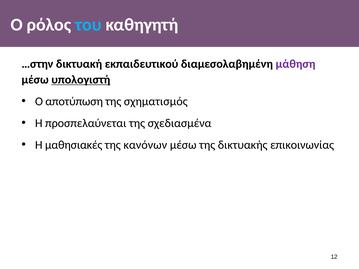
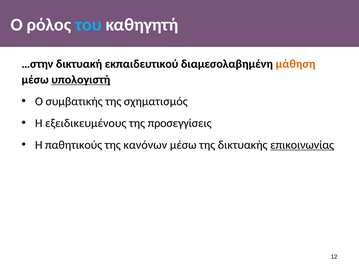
μάθηση colour: purple -> orange
αποτύπωση: αποτύπωση -> συμβατικής
προσπελαύνεται: προσπελαύνεται -> εξειδικευμένους
σχεδιασμένα: σχεδιασμένα -> προσεγγίσεις
μαθησιακές: μαθησιακές -> παθητικούς
επικοινωνίας underline: none -> present
